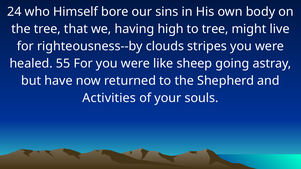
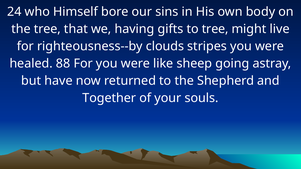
high: high -> gifts
55: 55 -> 88
Activities: Activities -> Together
